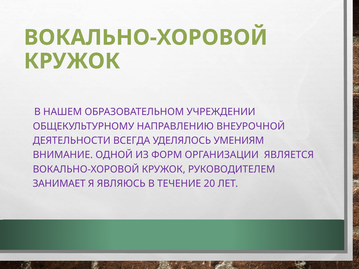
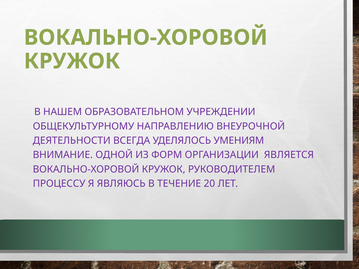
ЗАНИМАЕТ: ЗАНИМАЕТ -> ПРОЦЕССУ
